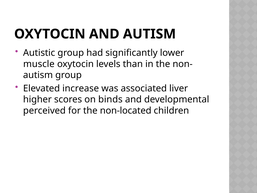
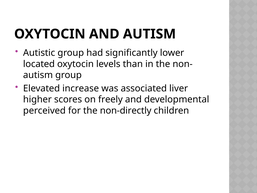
muscle: muscle -> located
binds: binds -> freely
non-located: non-located -> non-directly
